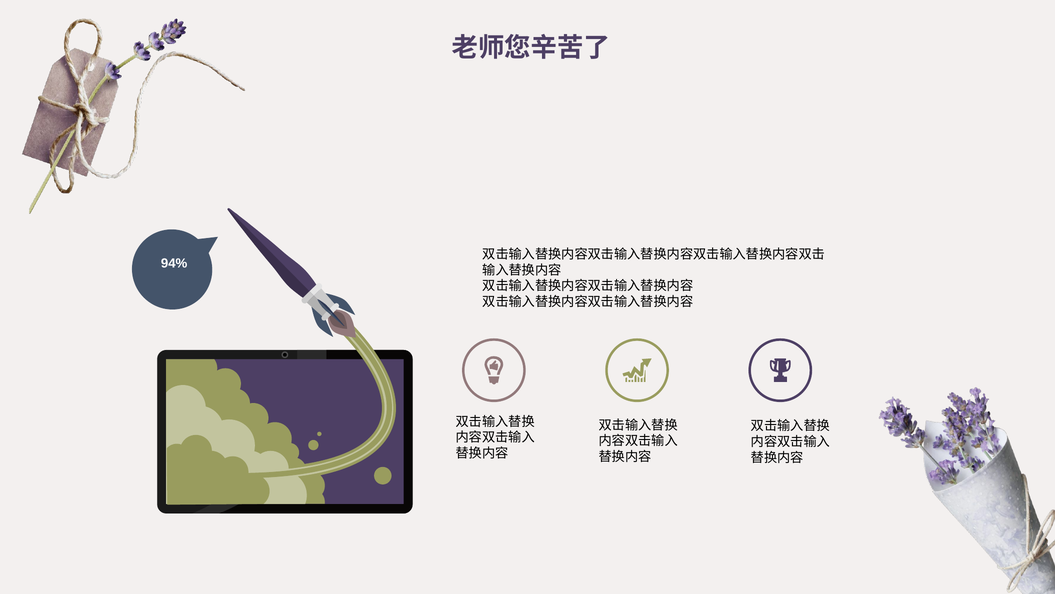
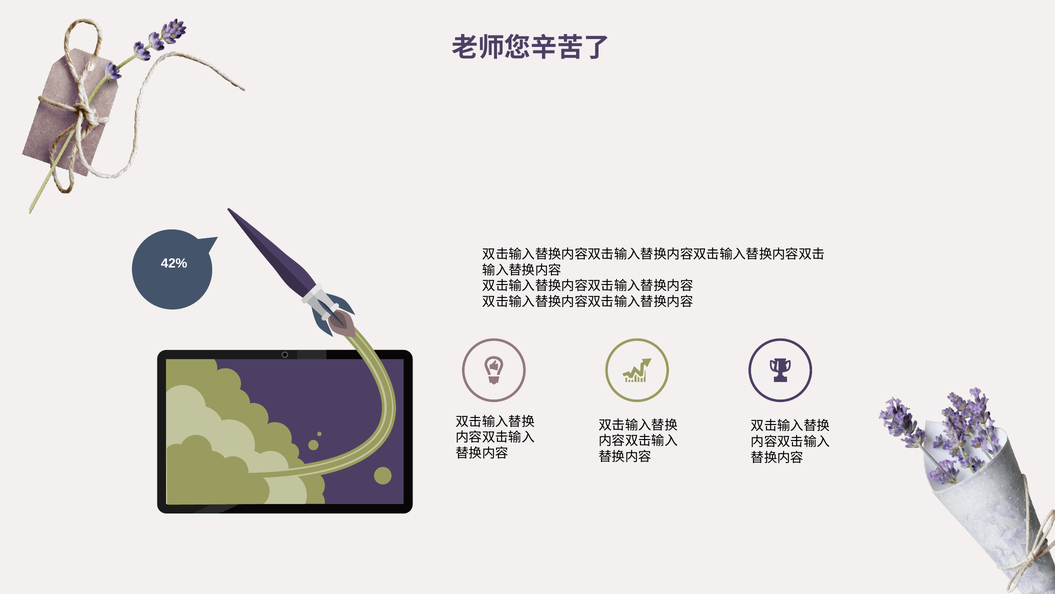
94%: 94% -> 42%
